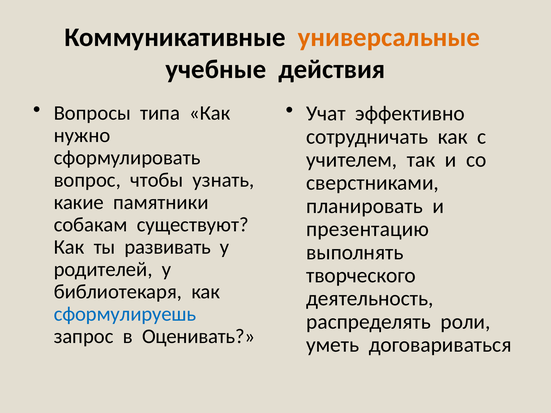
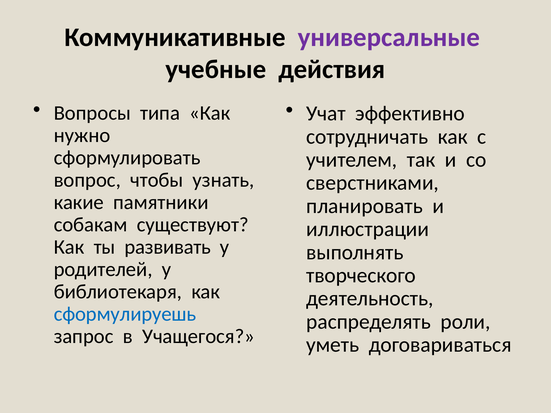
универсальные colour: orange -> purple
презентацию: презентацию -> иллюстрации
Оценивать: Оценивать -> Учащегося
